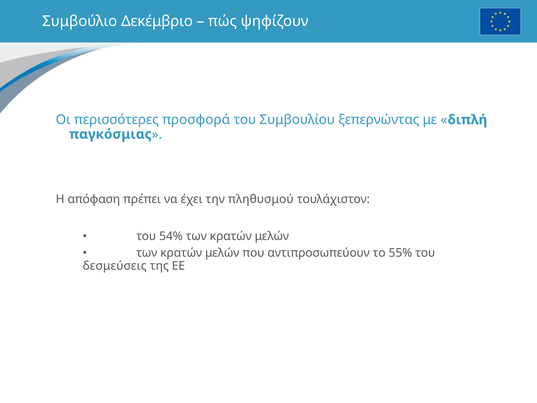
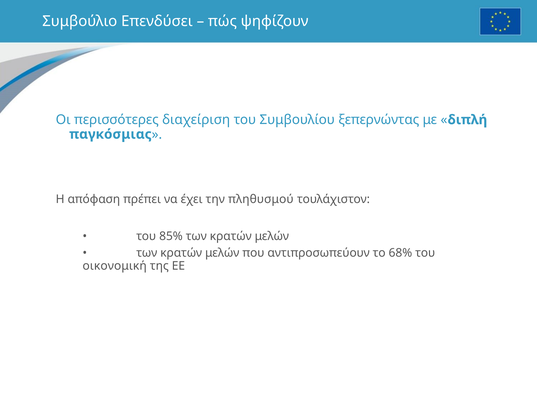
Δεκέμβριο: Δεκέμβριο -> Επενδύσει
προσφορά: προσφορά -> διαχείριση
54%: 54% -> 85%
55%: 55% -> 68%
δεσμεύσεις: δεσμεύσεις -> οικονομική
